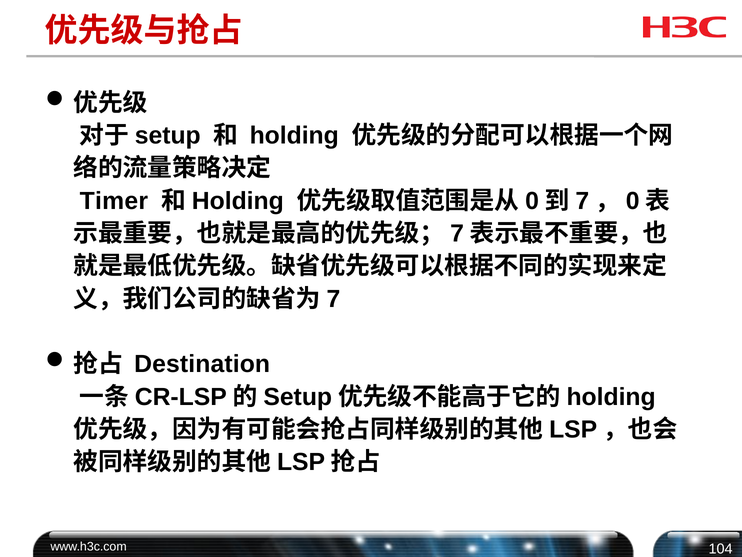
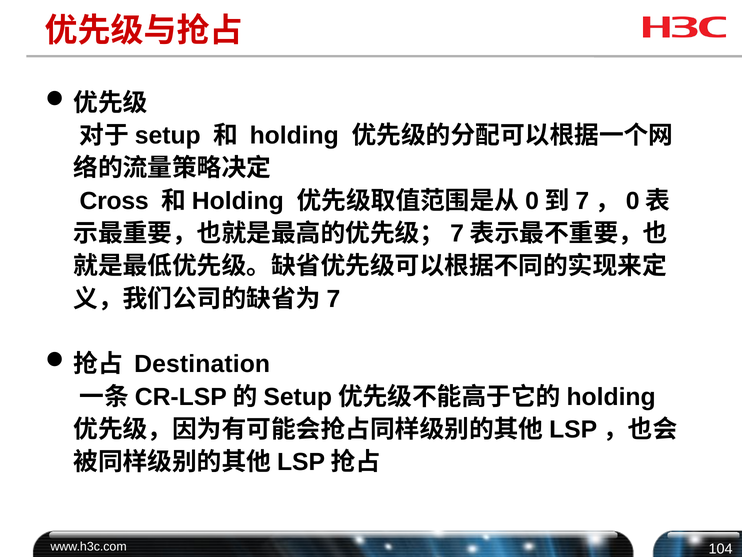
Timer: Timer -> Cross
